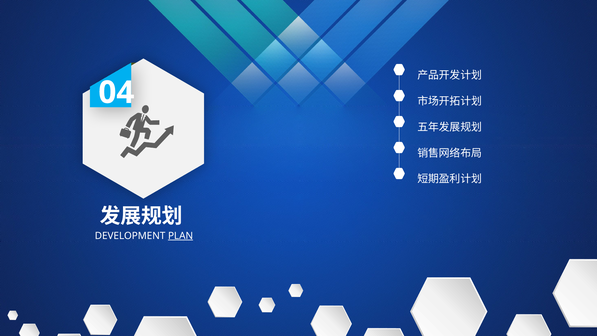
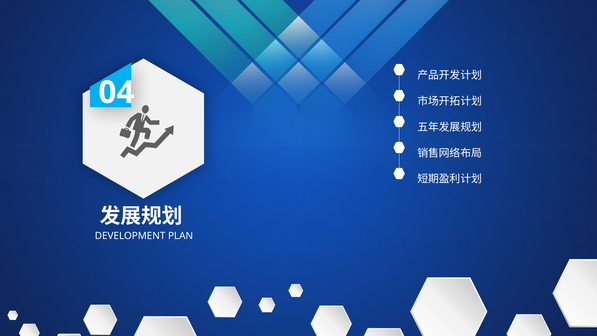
PLAN underline: present -> none
